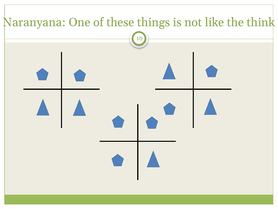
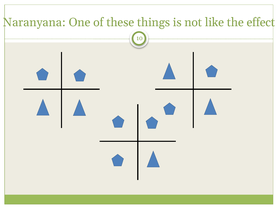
think: think -> effect
